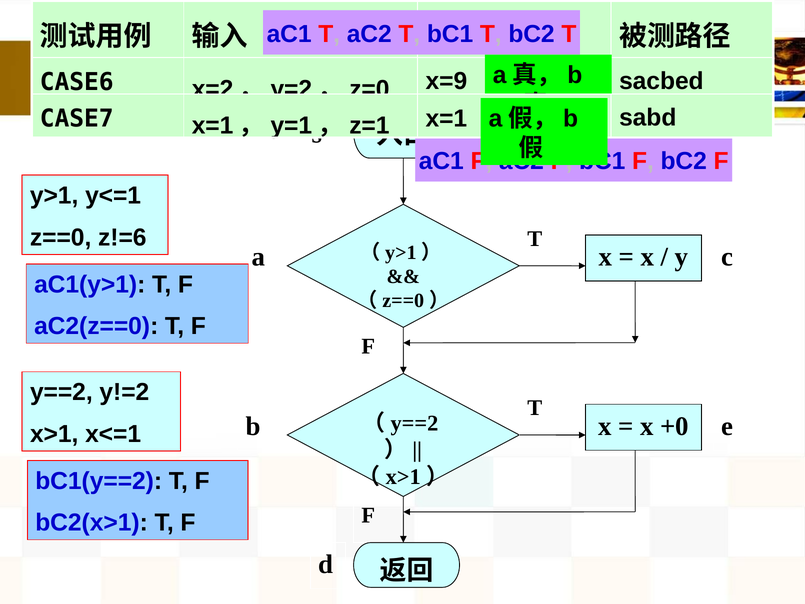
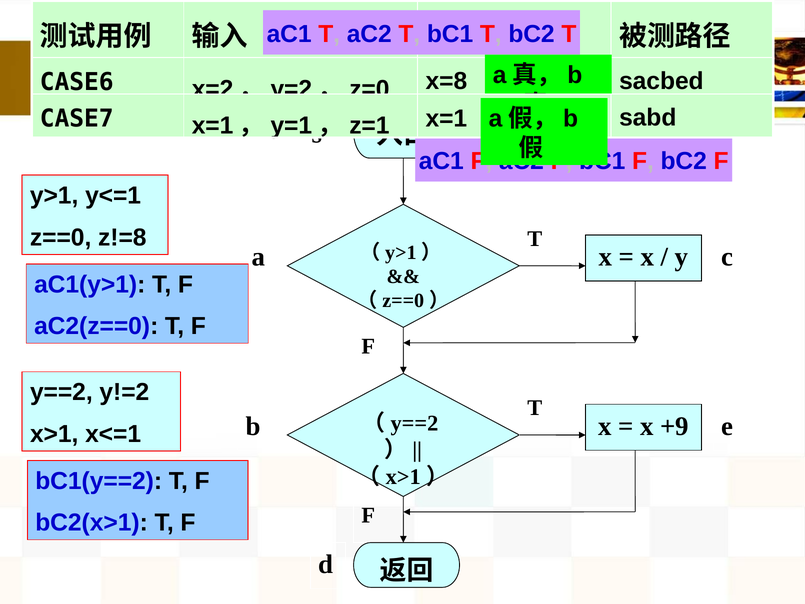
x=9: x=9 -> x=8
z!=6: z!=6 -> z!=8
+0: +0 -> +9
